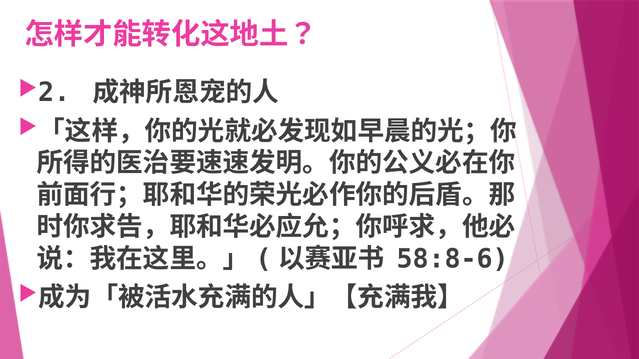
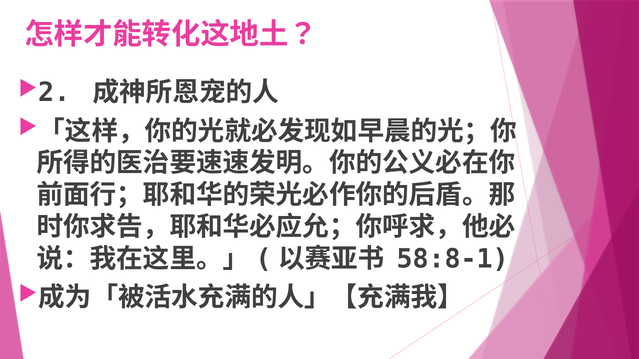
58:8-6: 58:8-6 -> 58:8-1
